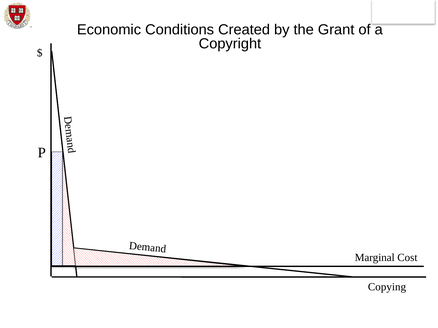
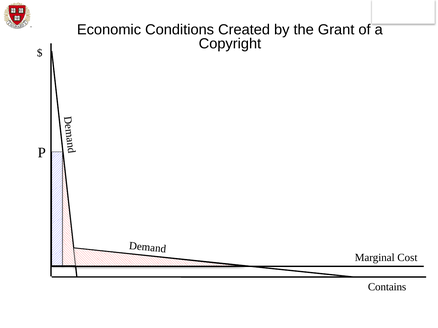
Copying: Copying -> Contains
